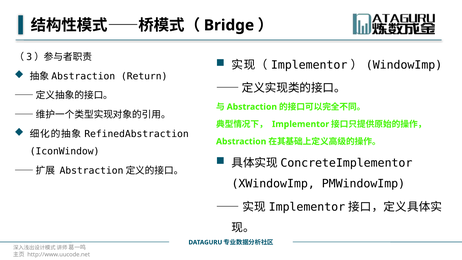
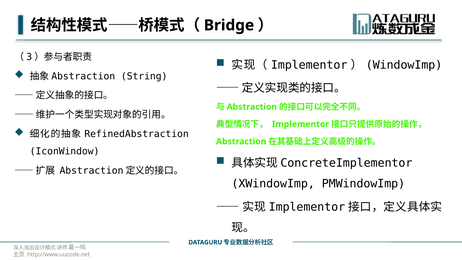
Return: Return -> String
